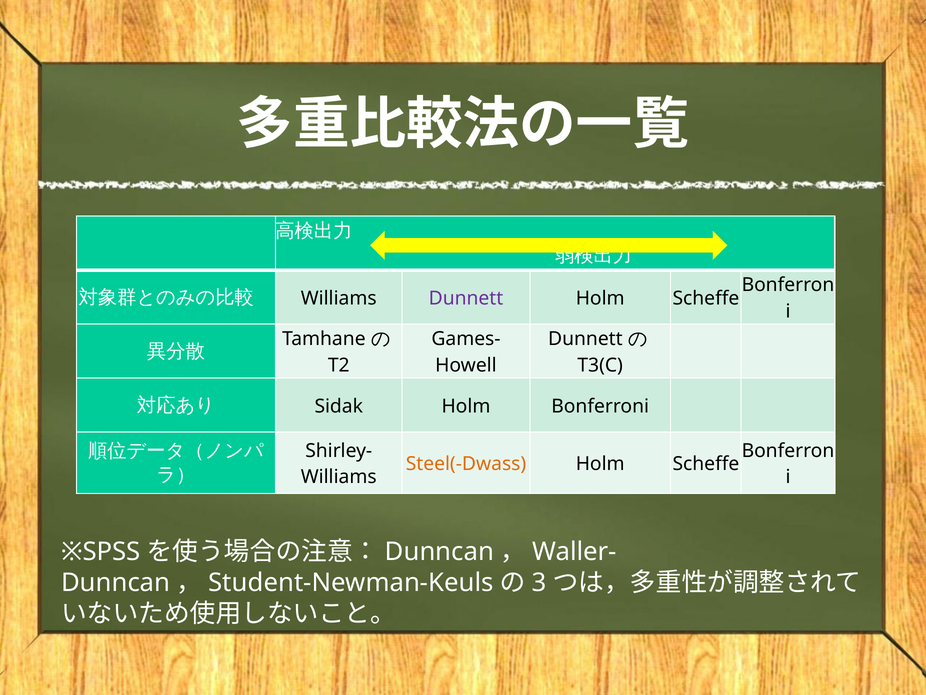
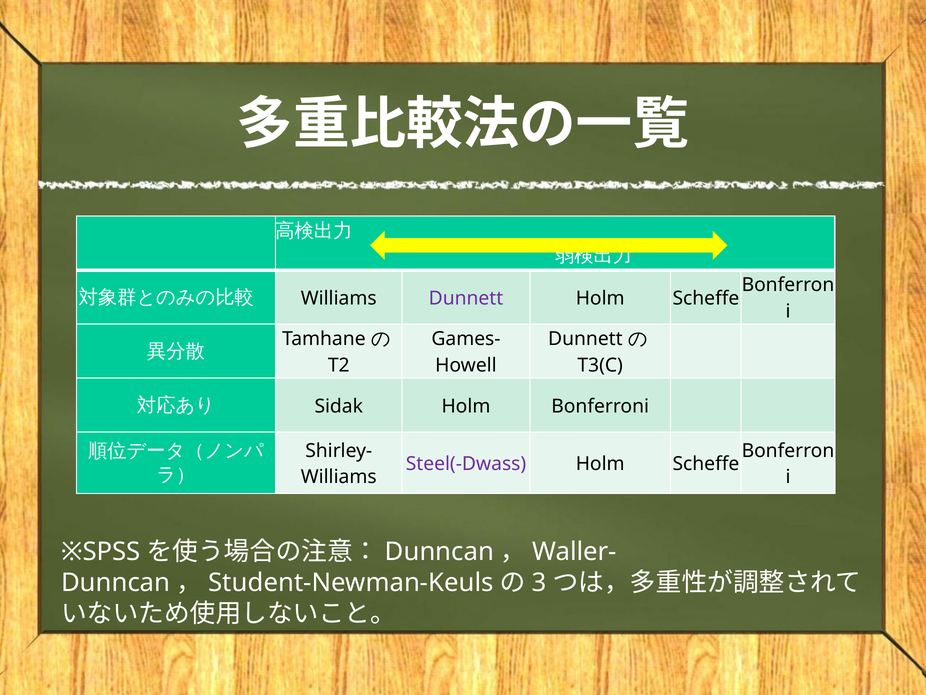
Steel(-Dwass colour: orange -> purple
